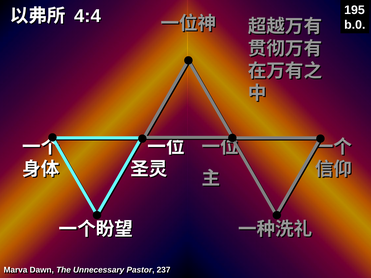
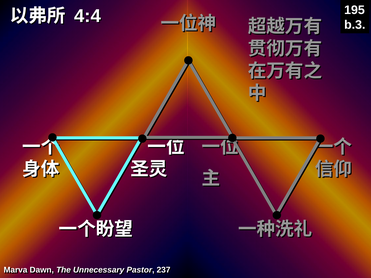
b.0: b.0 -> b.3
